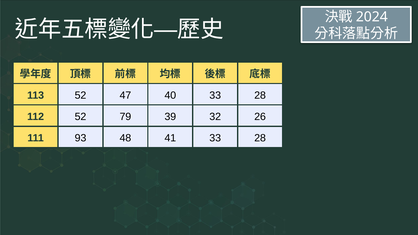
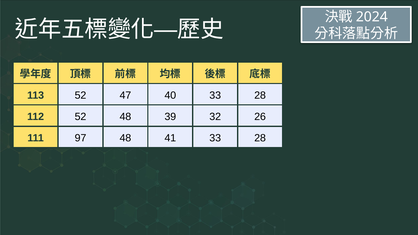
52 79: 79 -> 48
93: 93 -> 97
